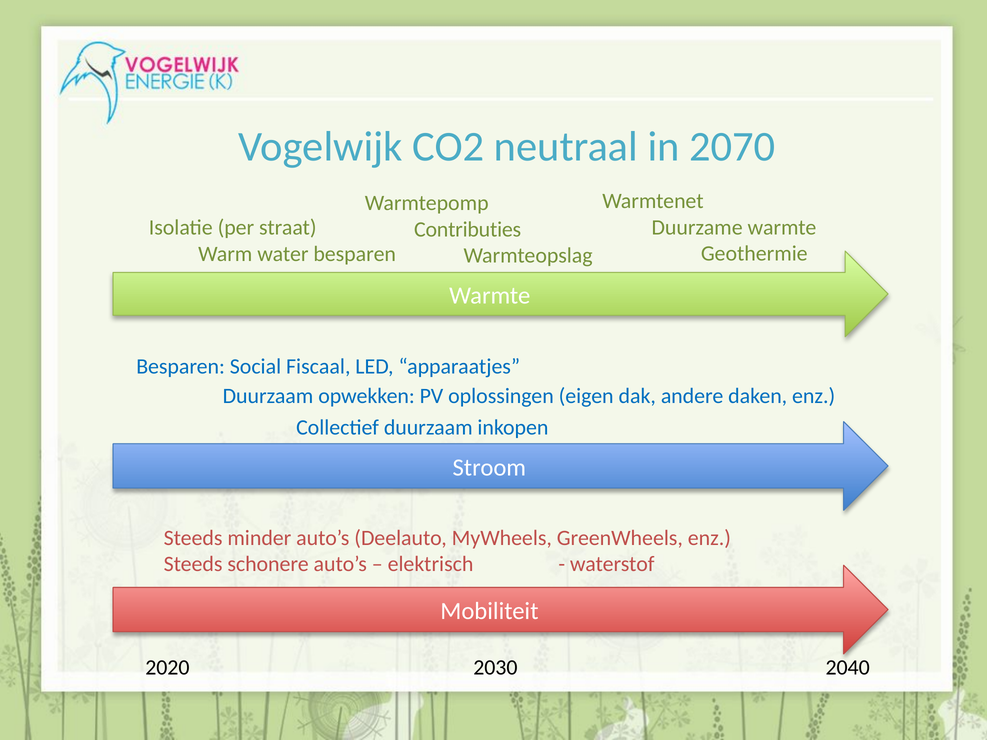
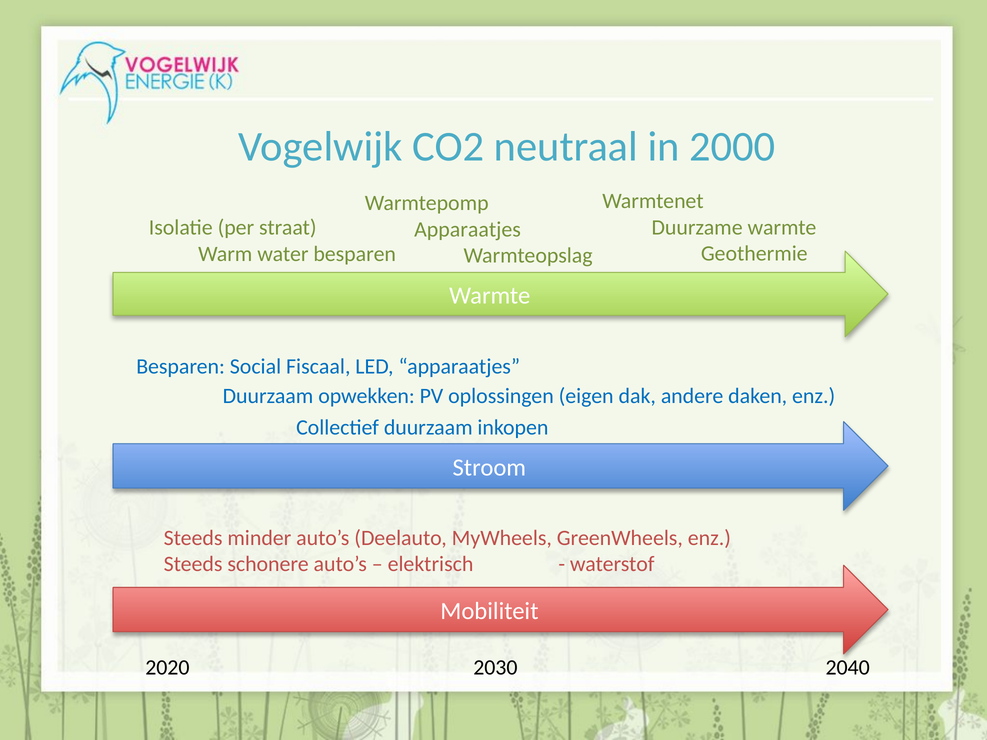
2070: 2070 -> 2000
Contributies at (468, 229): Contributies -> Apparaatjes
